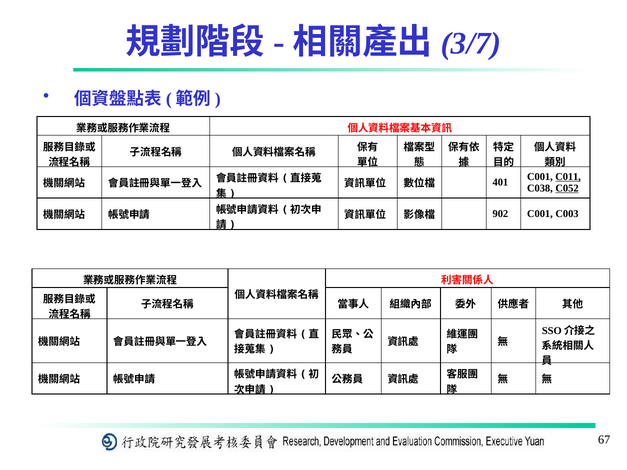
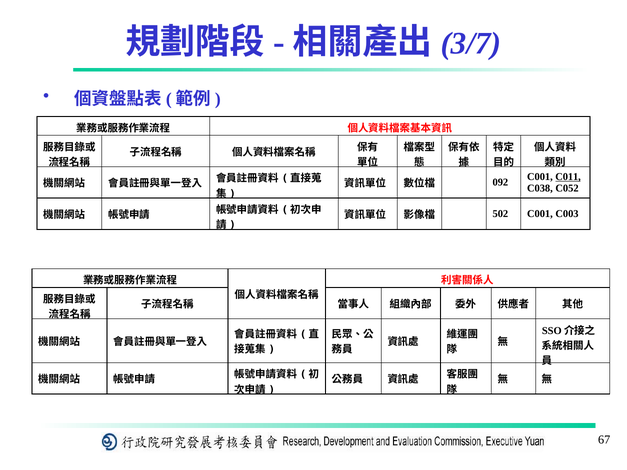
401: 401 -> 092
C052 underline: present -> none
902: 902 -> 502
